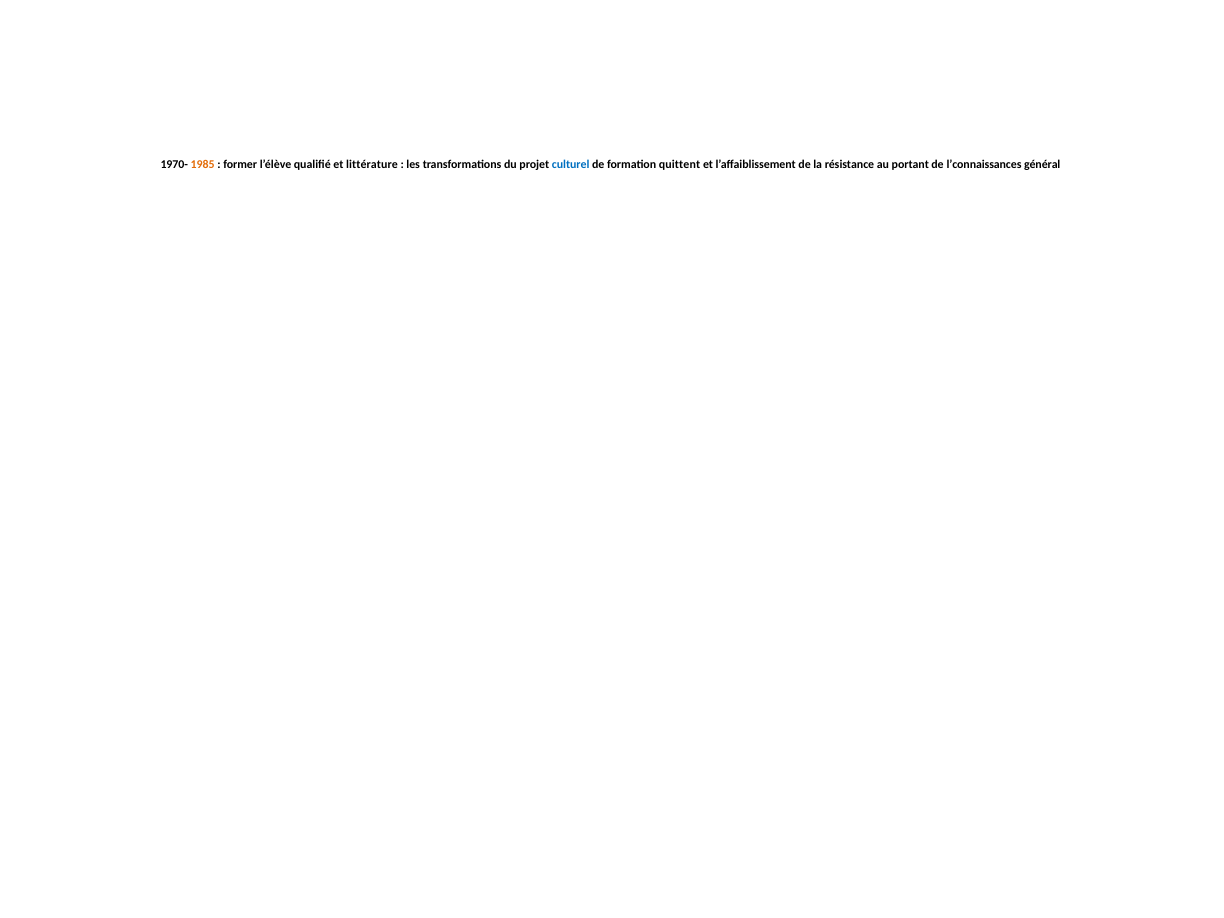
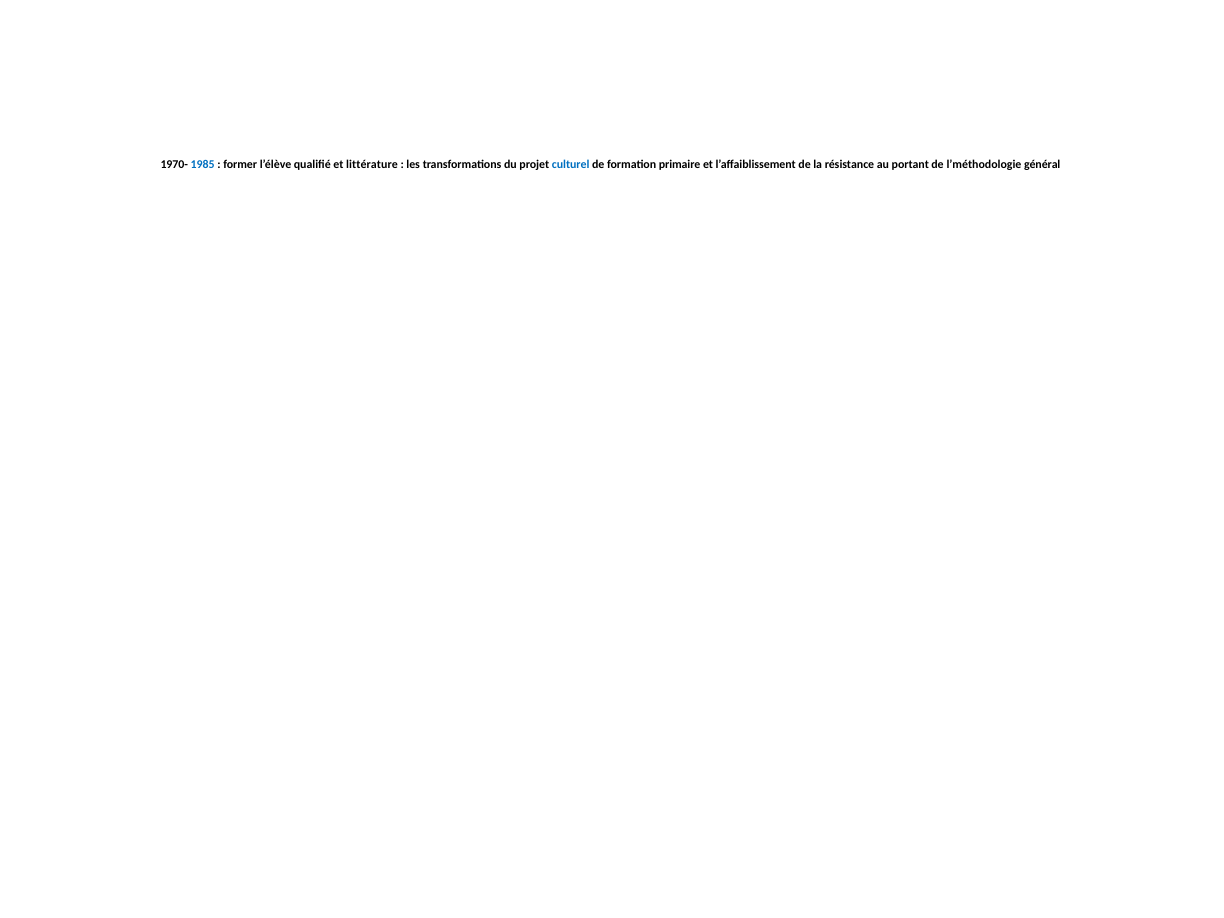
1985 colour: orange -> blue
quittent: quittent -> primaire
l’connaissances: l’connaissances -> l’méthodologie
